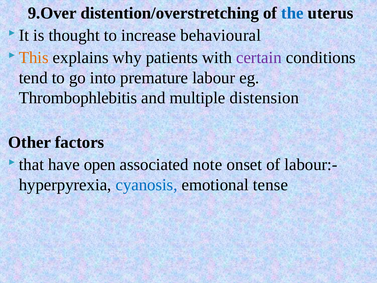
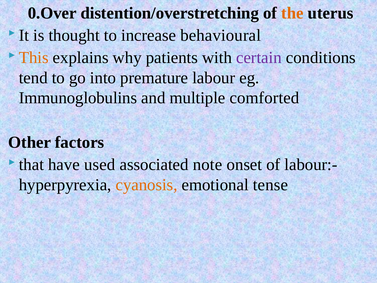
9.Over: 9.Over -> 0.Over
the colour: blue -> orange
Thrombophlebitis: Thrombophlebitis -> Immunoglobulins
distension: distension -> comforted
open: open -> used
cyanosis colour: blue -> orange
